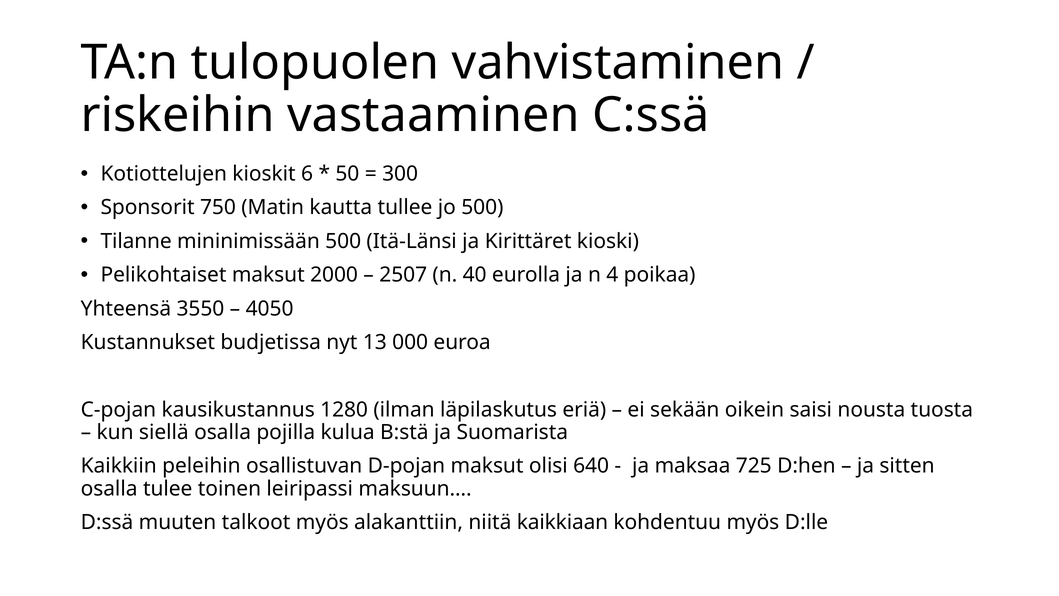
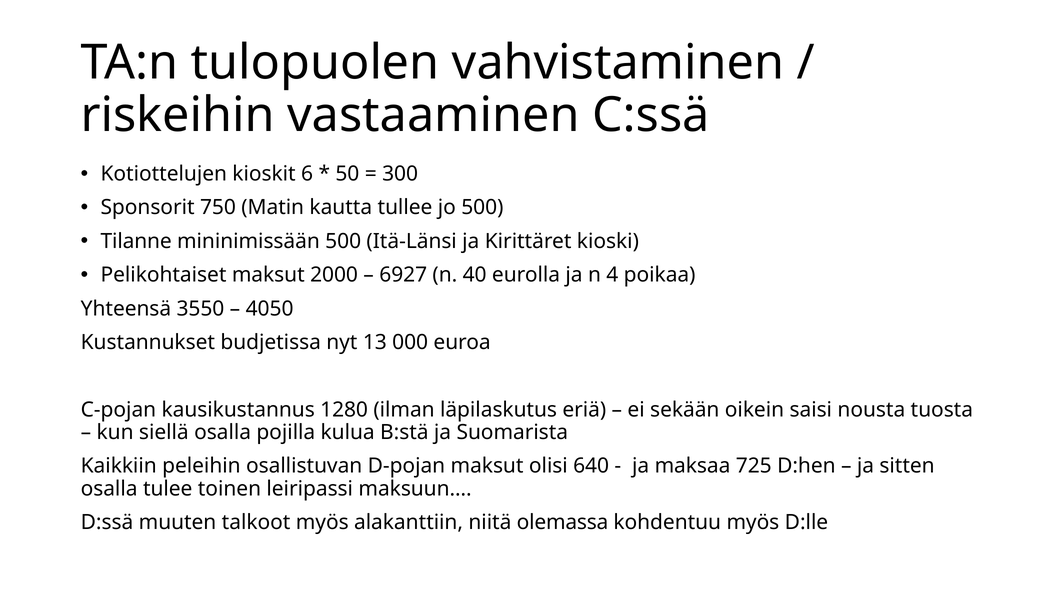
2507: 2507 -> 6927
kaikkiaan: kaikkiaan -> olemassa
